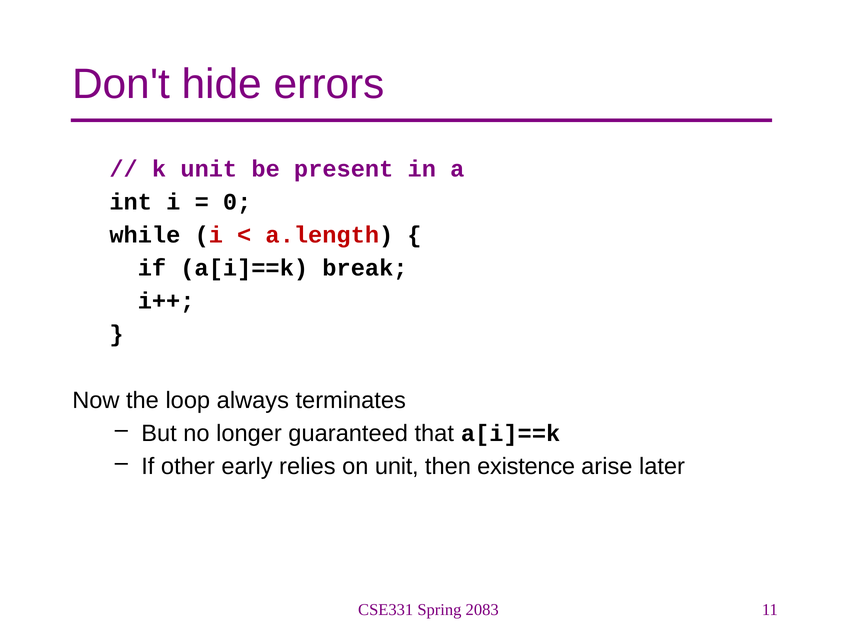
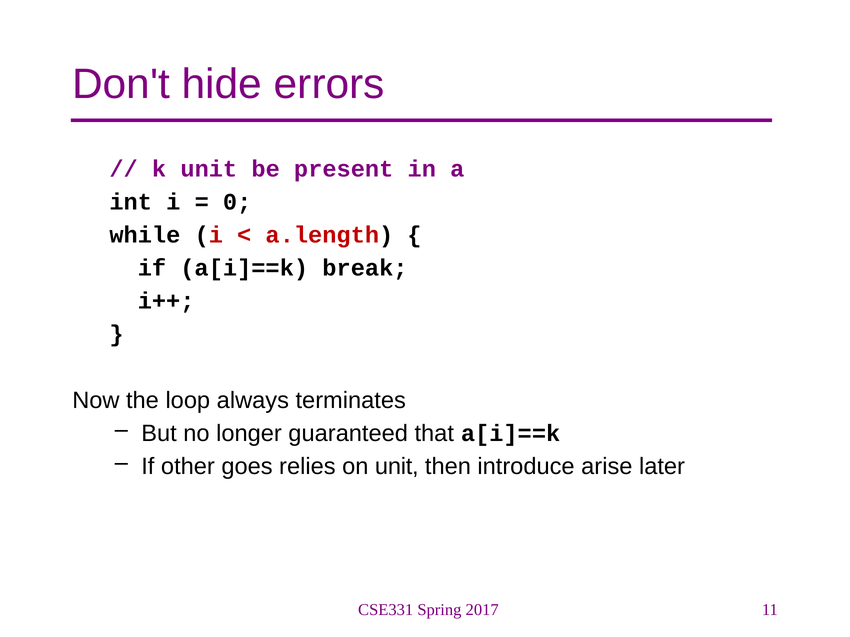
early: early -> goes
existence: existence -> introduce
2083: 2083 -> 2017
